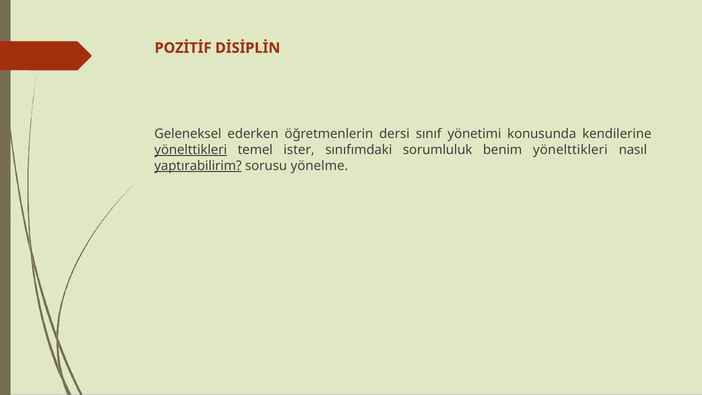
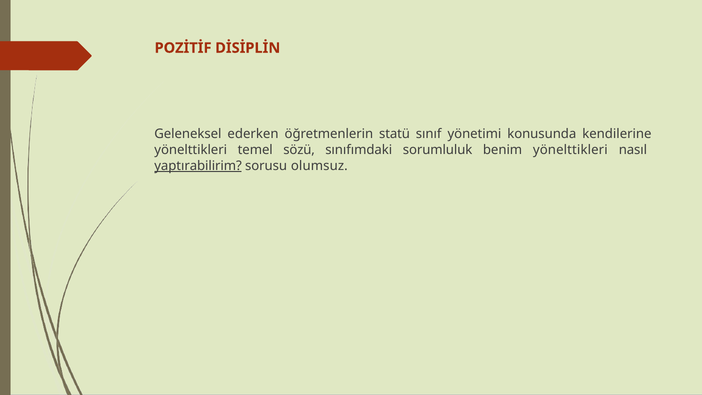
dersi: dersi -> statü
yönelttikleri at (191, 150) underline: present -> none
ister: ister -> sözü
yönelme: yönelme -> olumsuz
